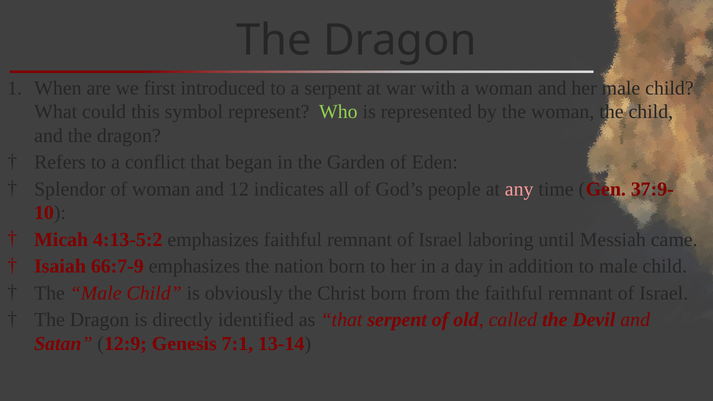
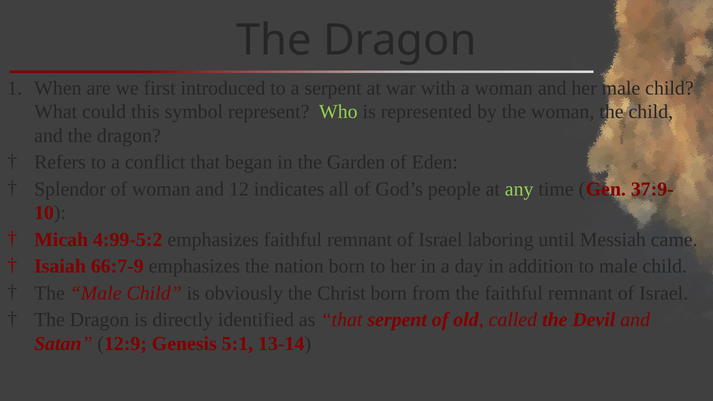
any colour: pink -> light green
4:13-5:2: 4:13-5:2 -> 4:99-5:2
7:1: 7:1 -> 5:1
